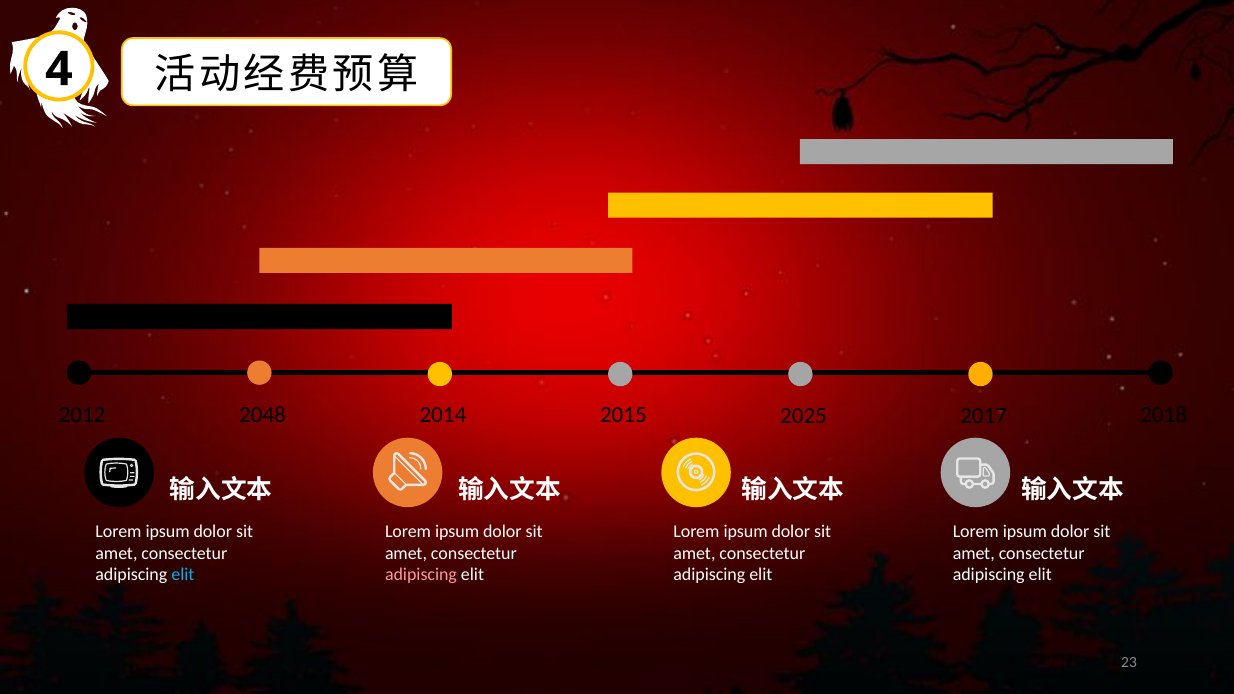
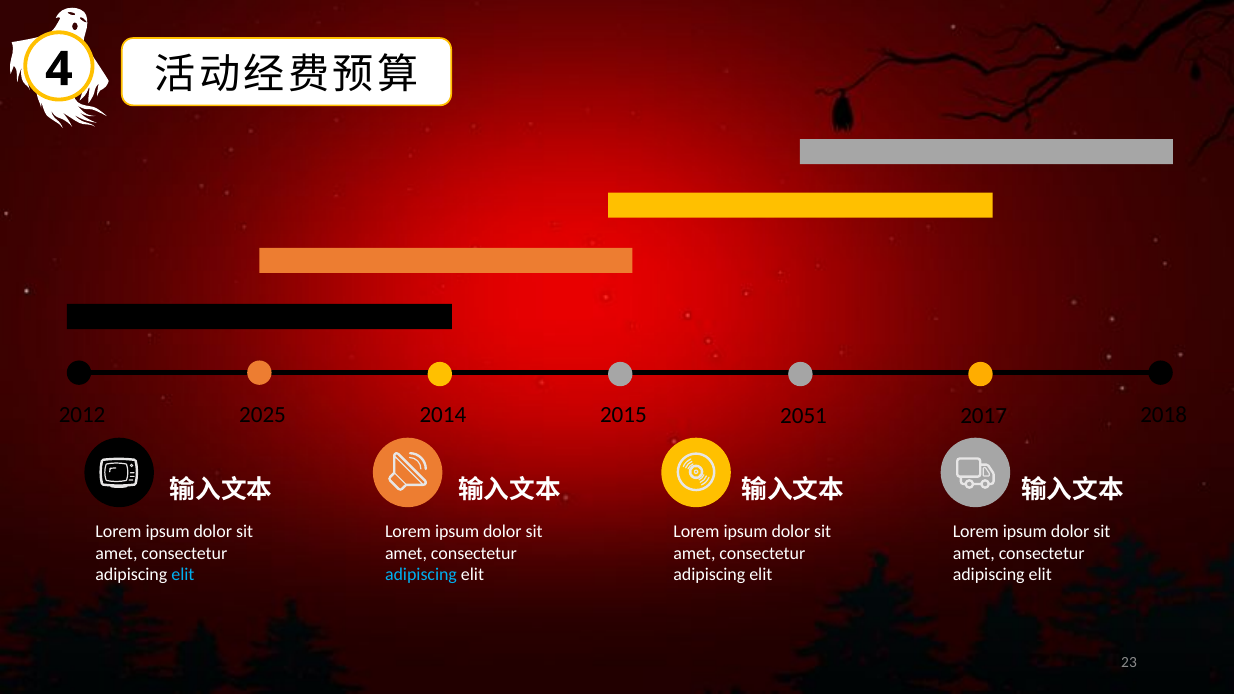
2048: 2048 -> 2025
2025: 2025 -> 2051
adipiscing at (421, 575) colour: pink -> light blue
